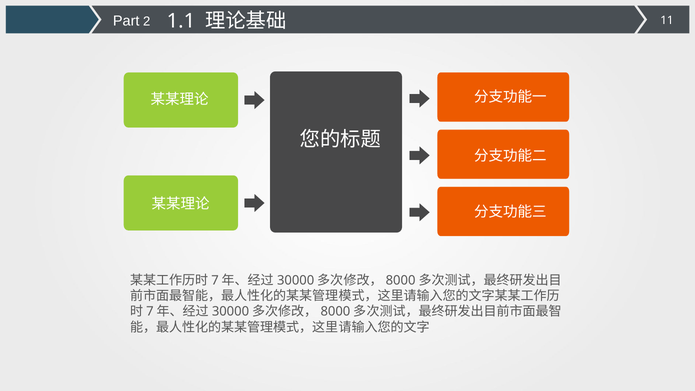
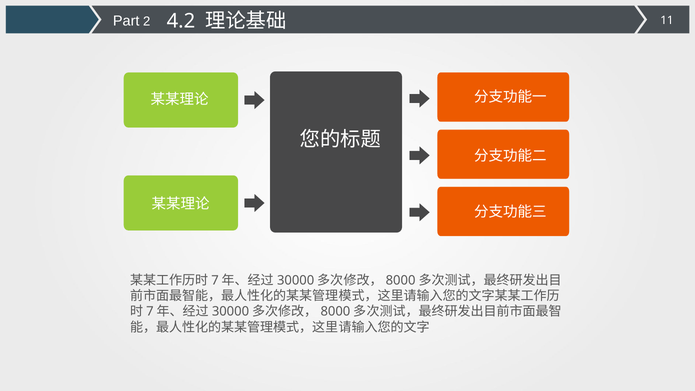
1.1: 1.1 -> 4.2
